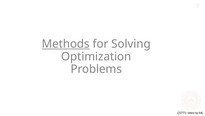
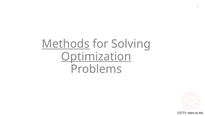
Optimization underline: none -> present
